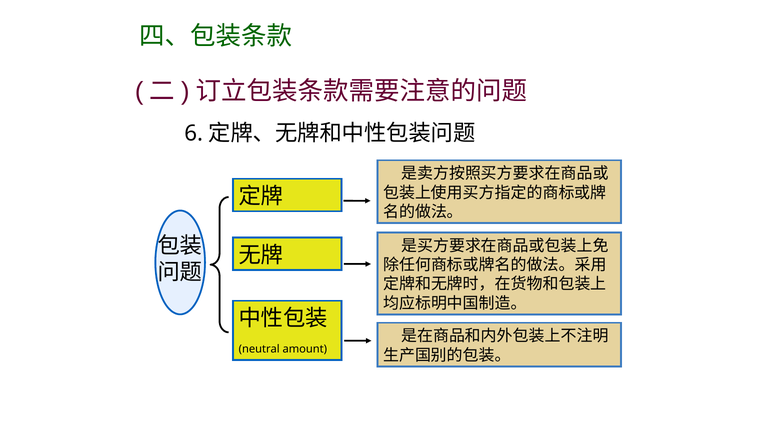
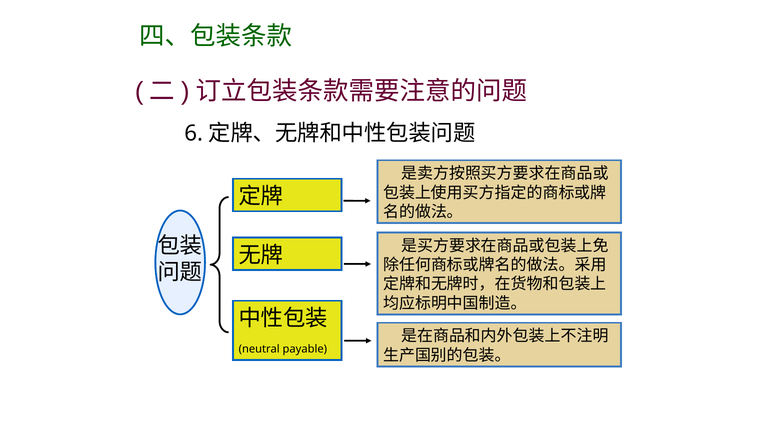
amount: amount -> payable
